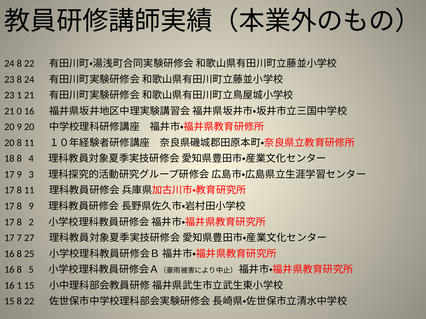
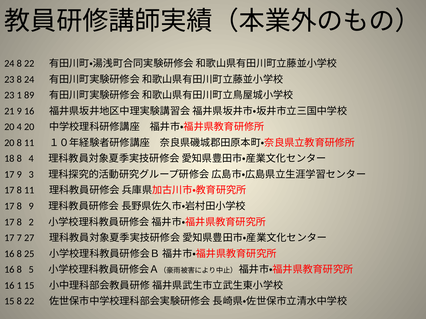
1 21: 21 -> 89
21 0: 0 -> 9
20 9: 9 -> 4
